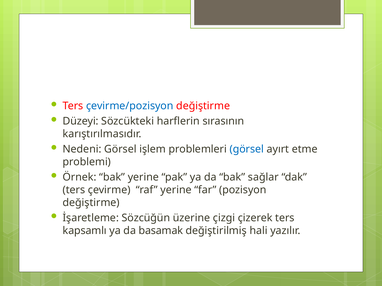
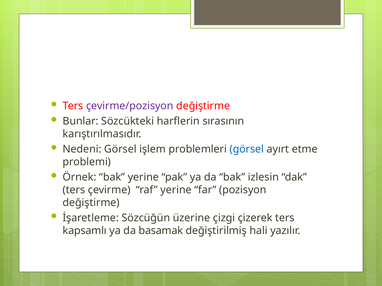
çevirme/pozisyon colour: blue -> purple
Düzeyi: Düzeyi -> Bunlar
sağlar: sağlar -> izlesin
